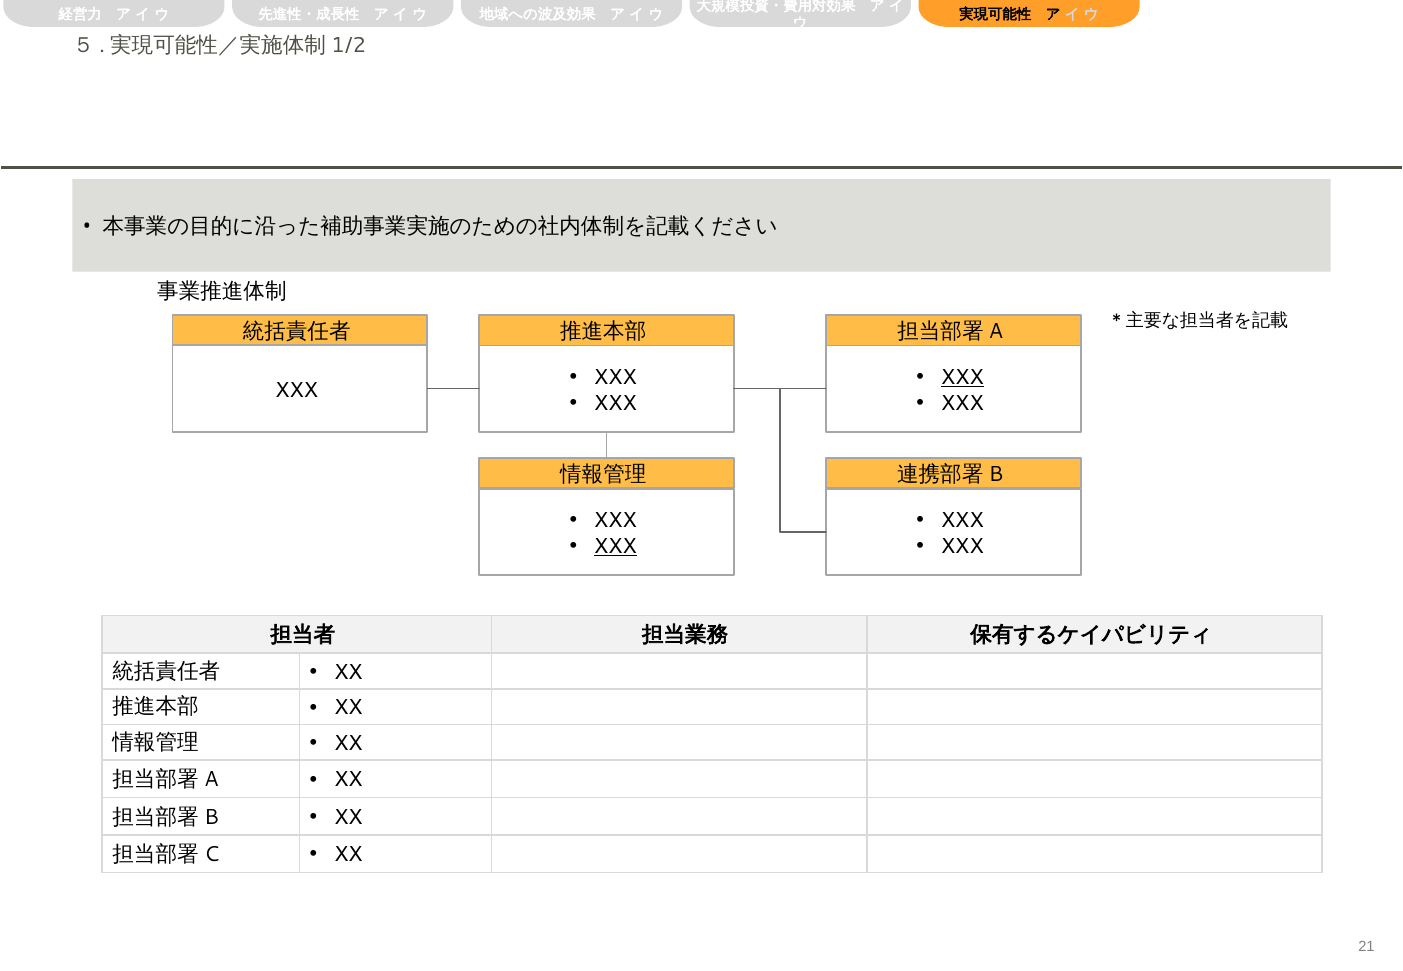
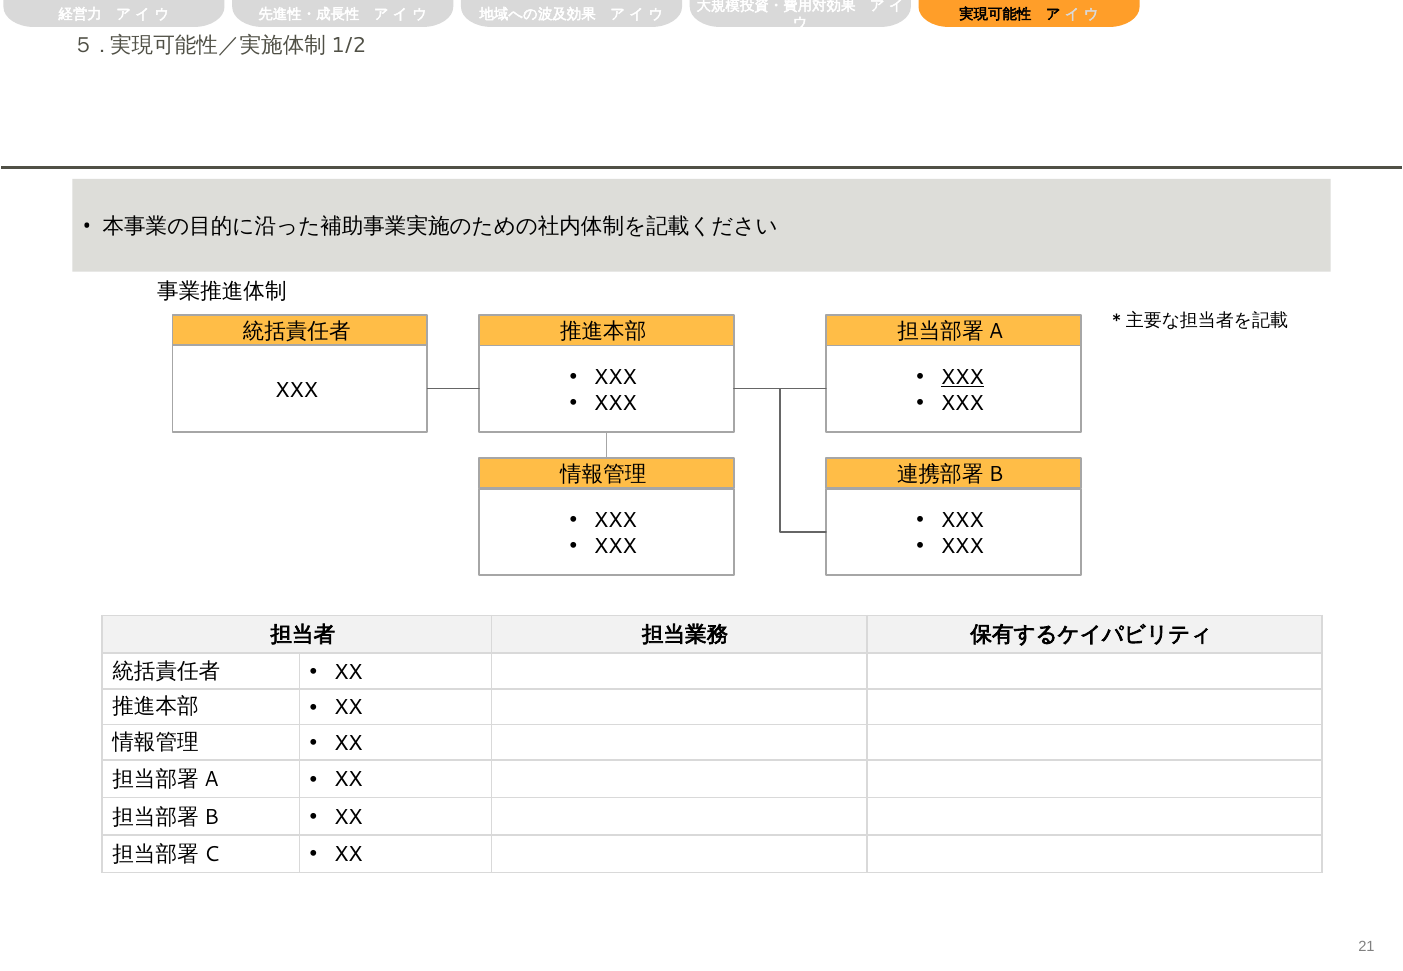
XXX at (615, 547) underline: present -> none
